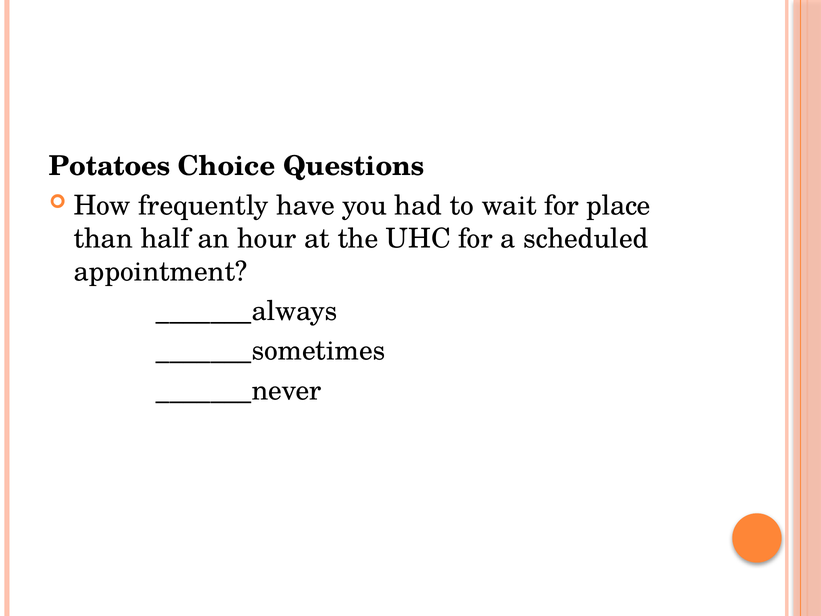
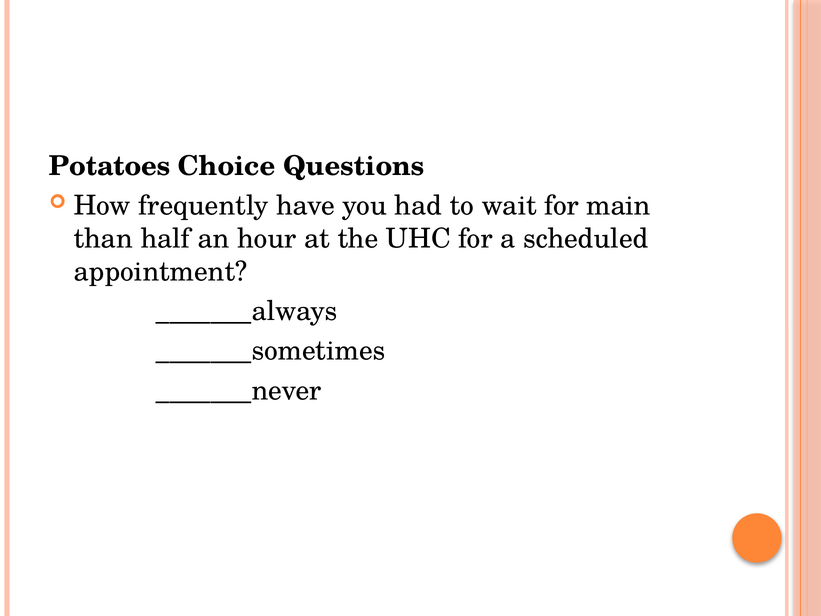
place: place -> main
